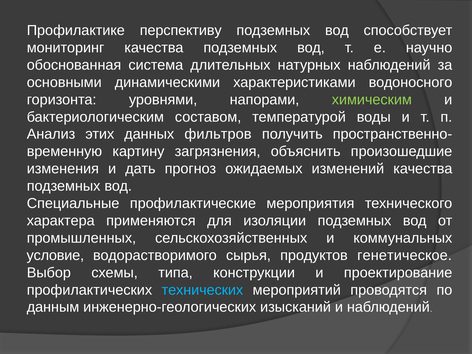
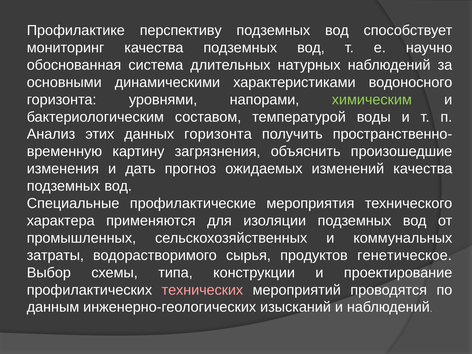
данных фильтров: фильтров -> горизонта
условие: условие -> затраты
технических colour: light blue -> pink
